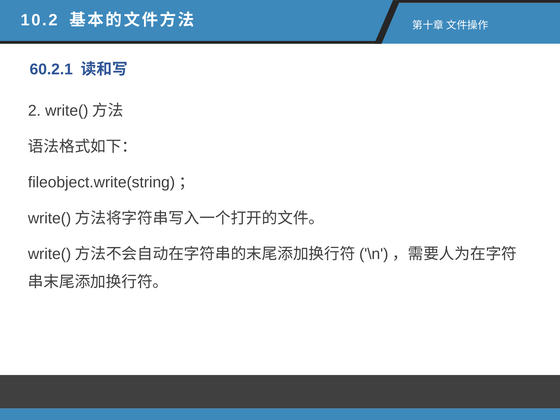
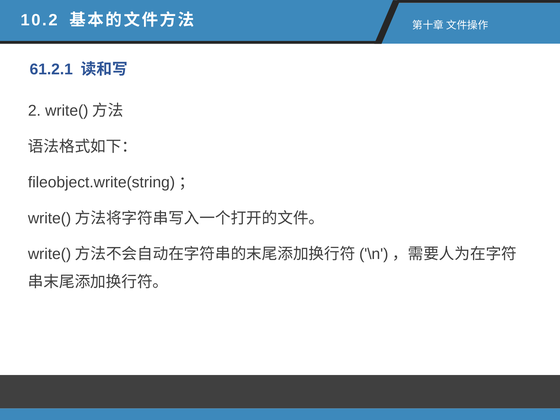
60.2.1: 60.2.1 -> 61.2.1
